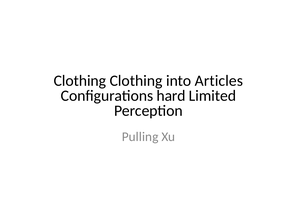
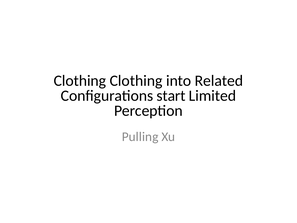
Articles: Articles -> Related
hard: hard -> start
